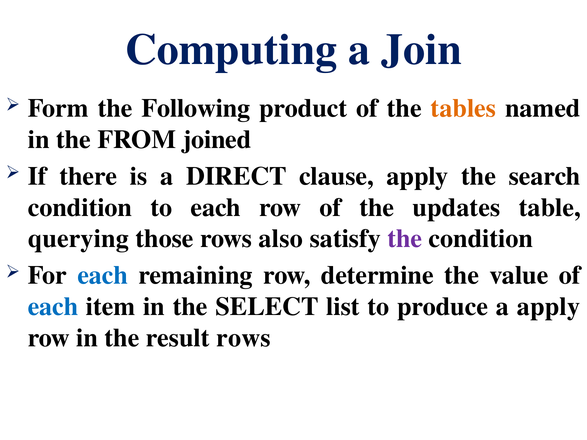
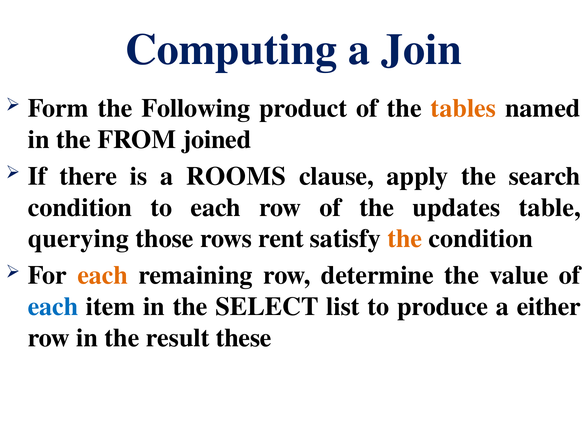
DIRECT: DIRECT -> ROOMS
also: also -> rent
the at (405, 239) colour: purple -> orange
each at (103, 275) colour: blue -> orange
a apply: apply -> either
result rows: rows -> these
